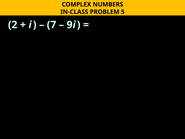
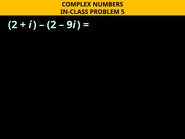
7 at (52, 25): 7 -> 2
